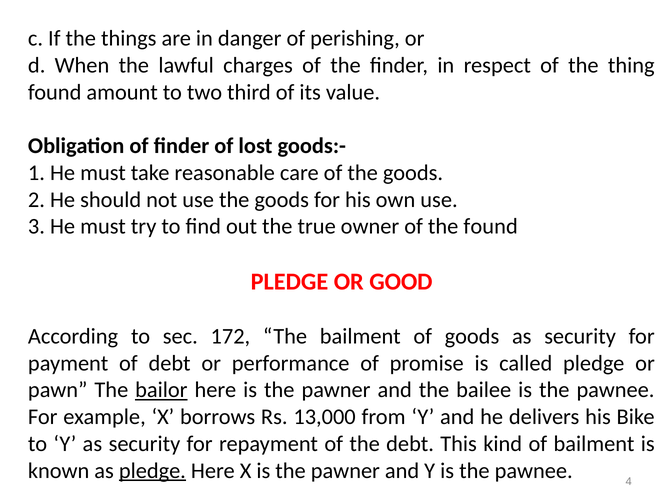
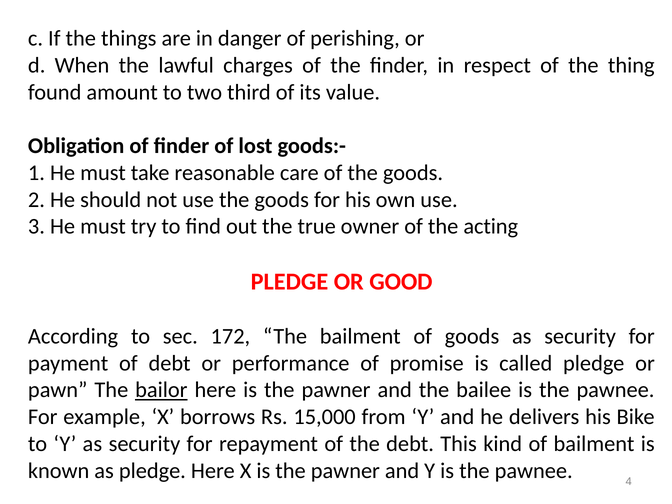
the found: found -> acting
13,000: 13,000 -> 15,000
pledge at (152, 471) underline: present -> none
